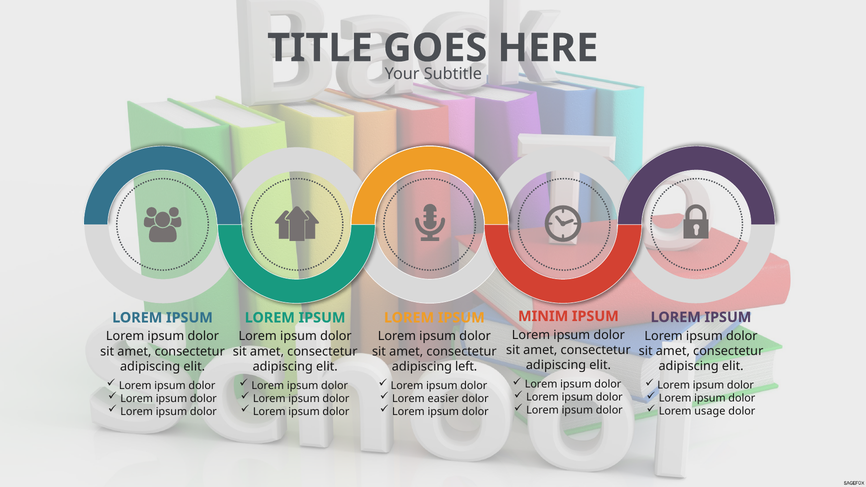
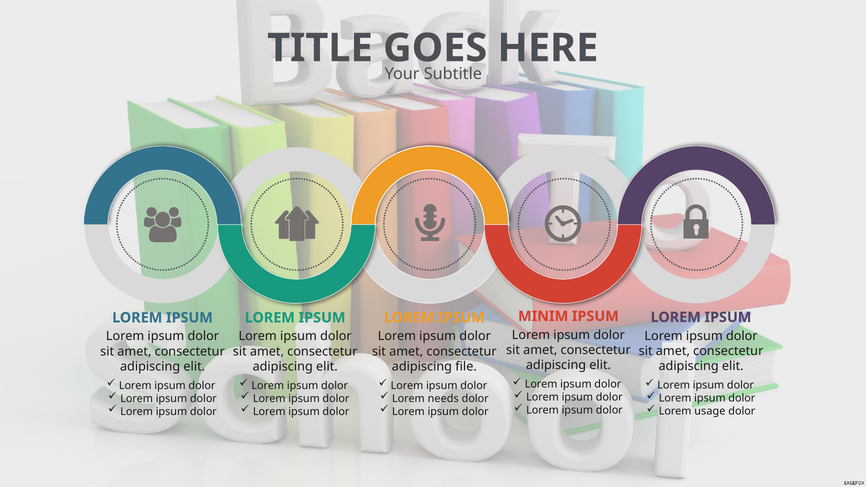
left: left -> file
easier: easier -> needs
